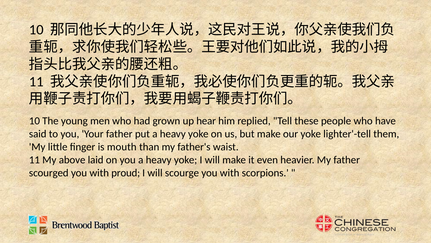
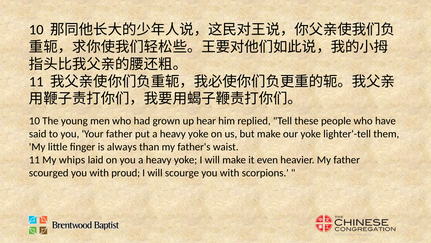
mouth: mouth -> always
above: above -> whips
